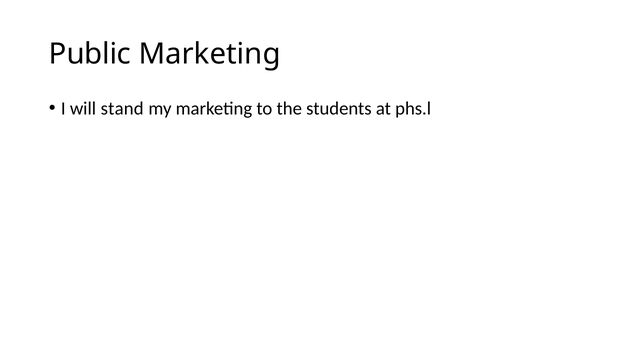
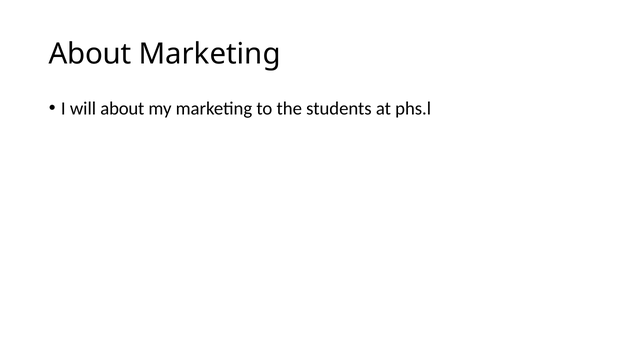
Public at (90, 54): Public -> About
will stand: stand -> about
